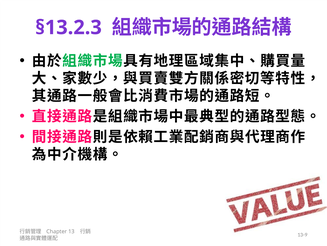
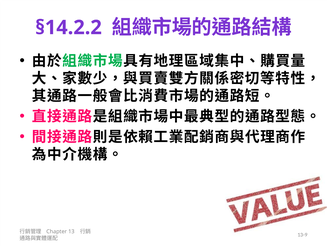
§13.2.3: §13.2.3 -> §14.2.2
